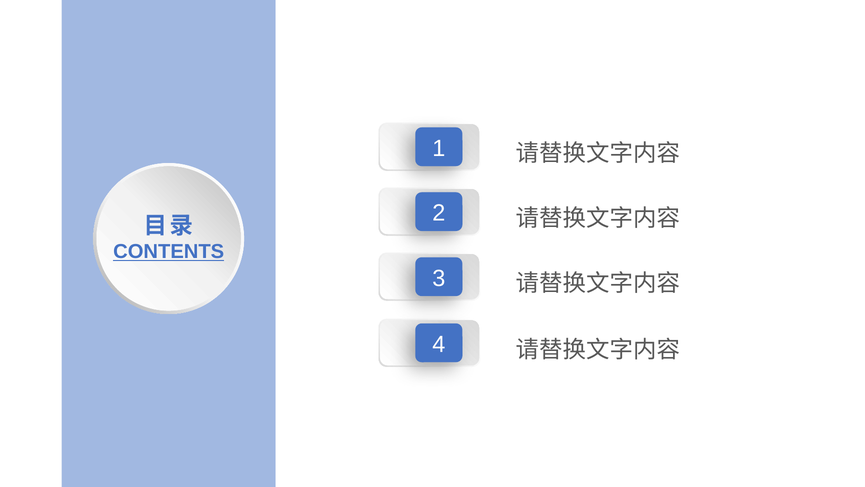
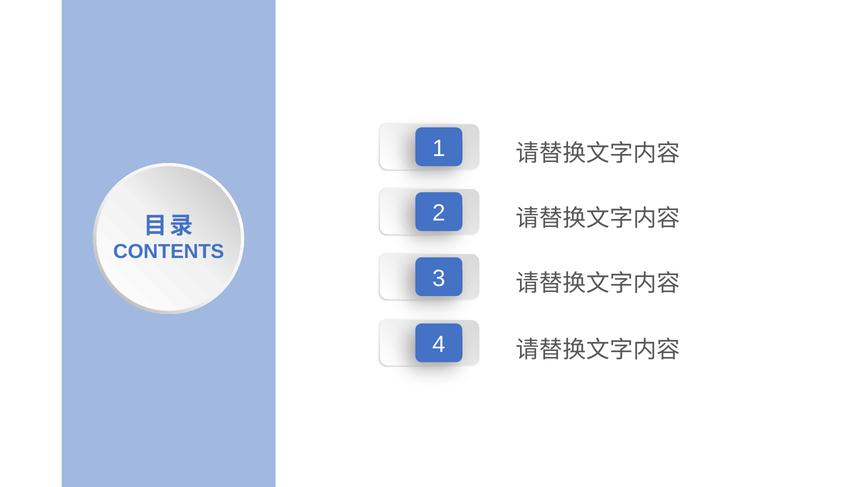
CONTENTS underline: present -> none
